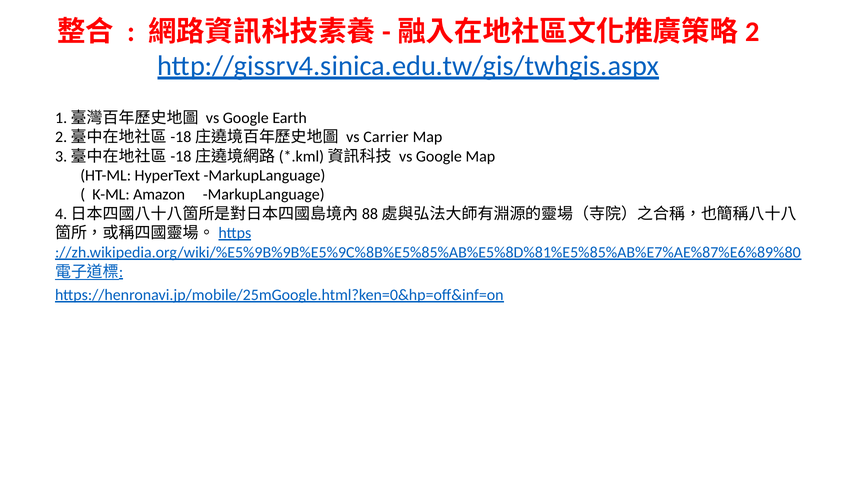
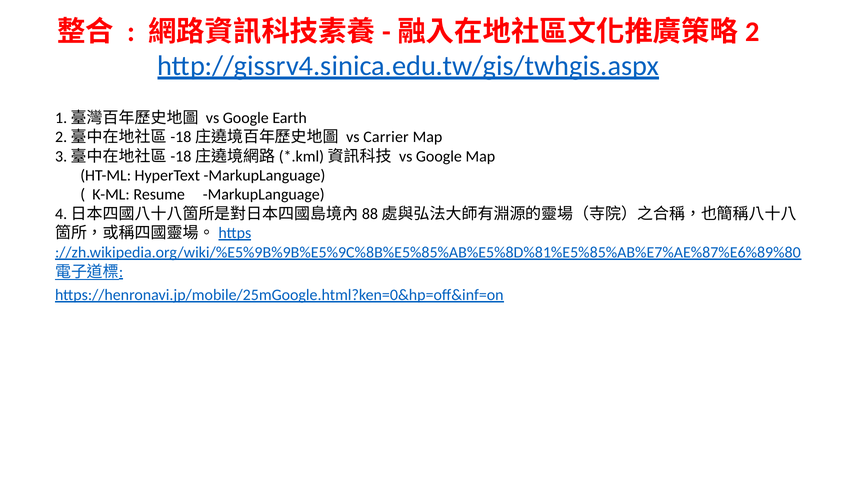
Amazon: Amazon -> Resume
